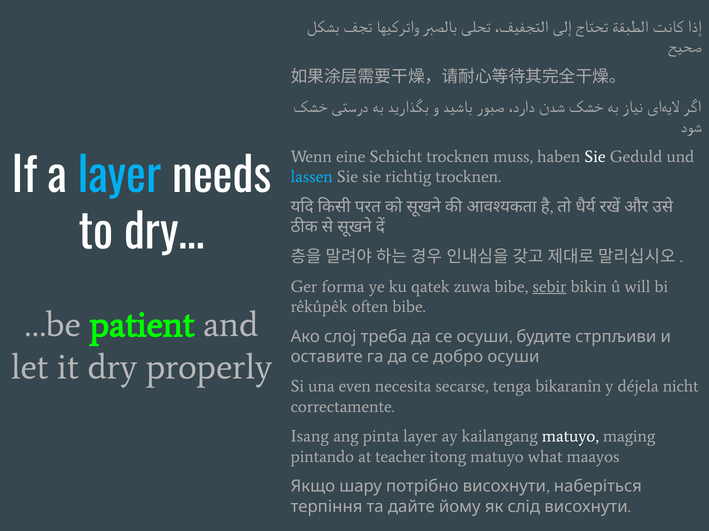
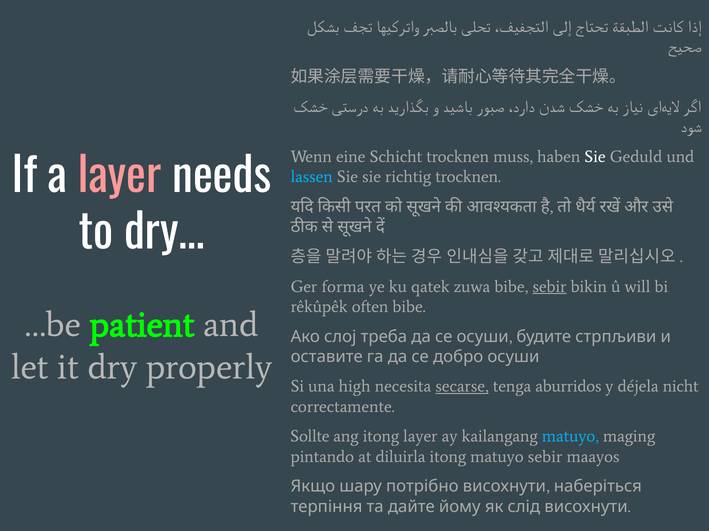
layer at (120, 177) colour: light blue -> pink
even: even -> high
secarse underline: none -> present
bikaranîn: bikaranîn -> aburridos
Isang: Isang -> Sollte
ang pinta: pinta -> itong
matuyo at (570, 437) colour: white -> light blue
teacher: teacher -> diluirla
matuyo what: what -> sebir
